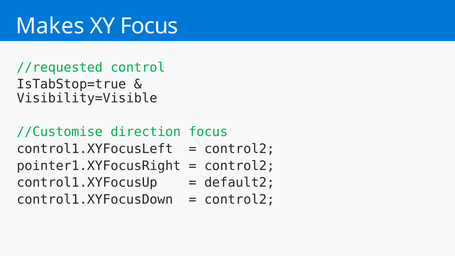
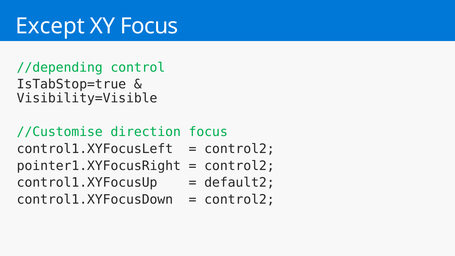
Makes: Makes -> Except
//requested: //requested -> //depending
